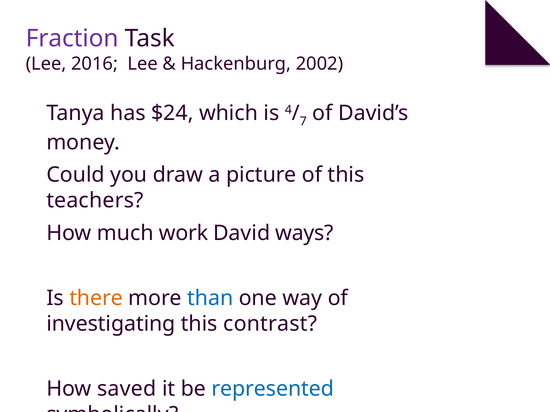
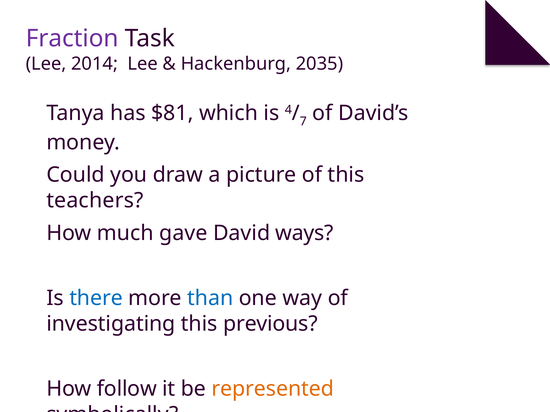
2016: 2016 -> 2014
2002: 2002 -> 2035
$24: $24 -> $81
work: work -> gave
there colour: orange -> blue
contrast: contrast -> previous
saved: saved -> follow
represented colour: blue -> orange
